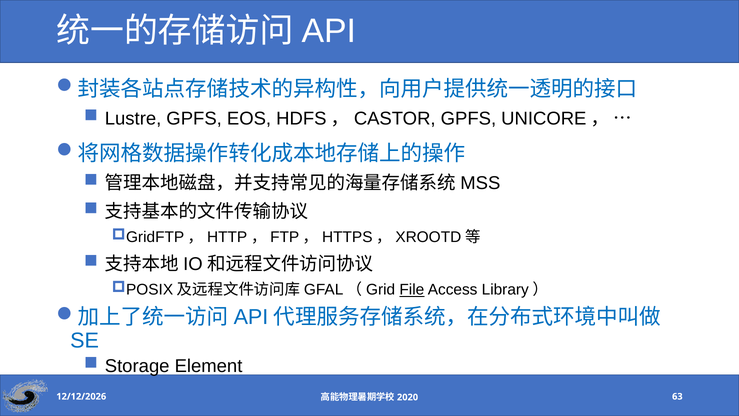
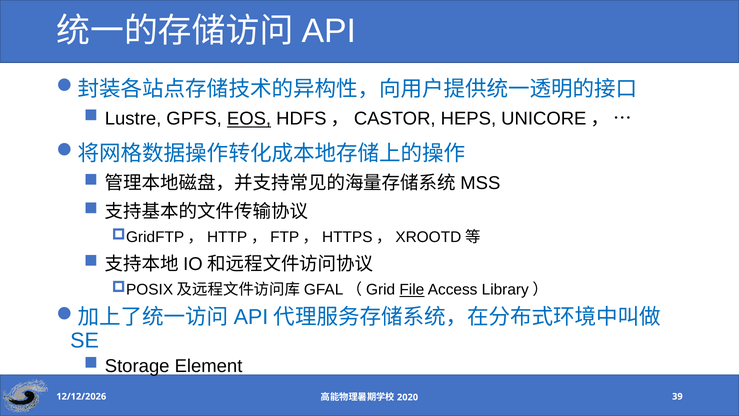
EOS underline: none -> present
HDFS，CASTOR GPFS: GPFS -> HEPS
63: 63 -> 39
